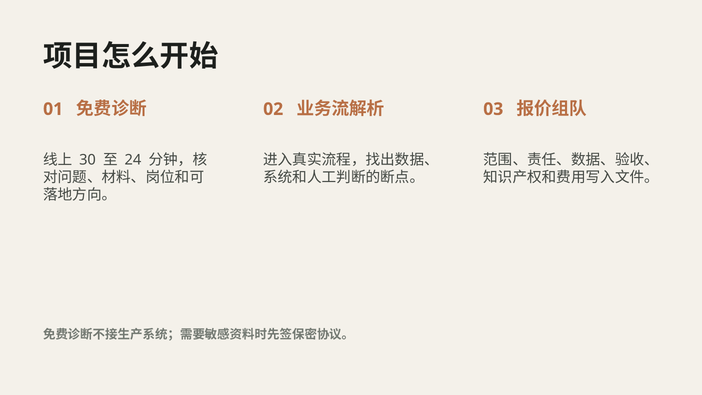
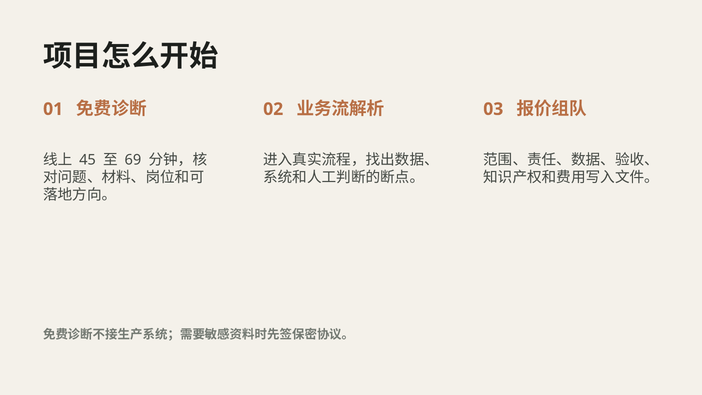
30: 30 -> 45
24: 24 -> 69
